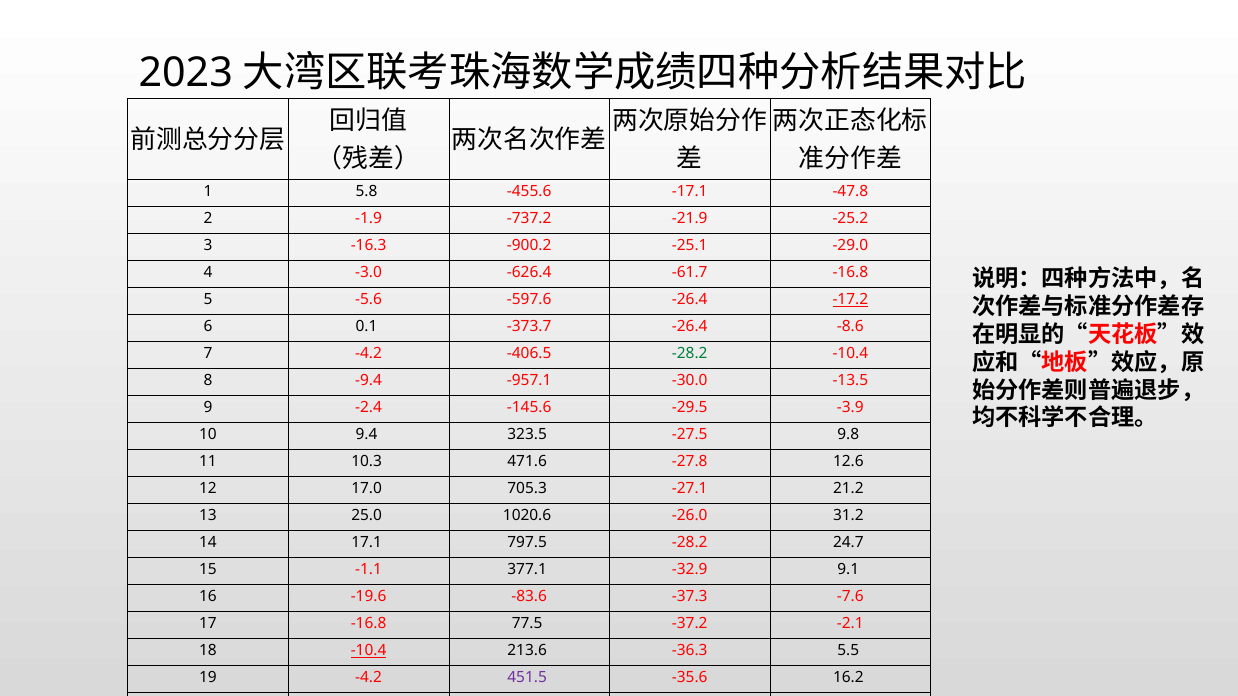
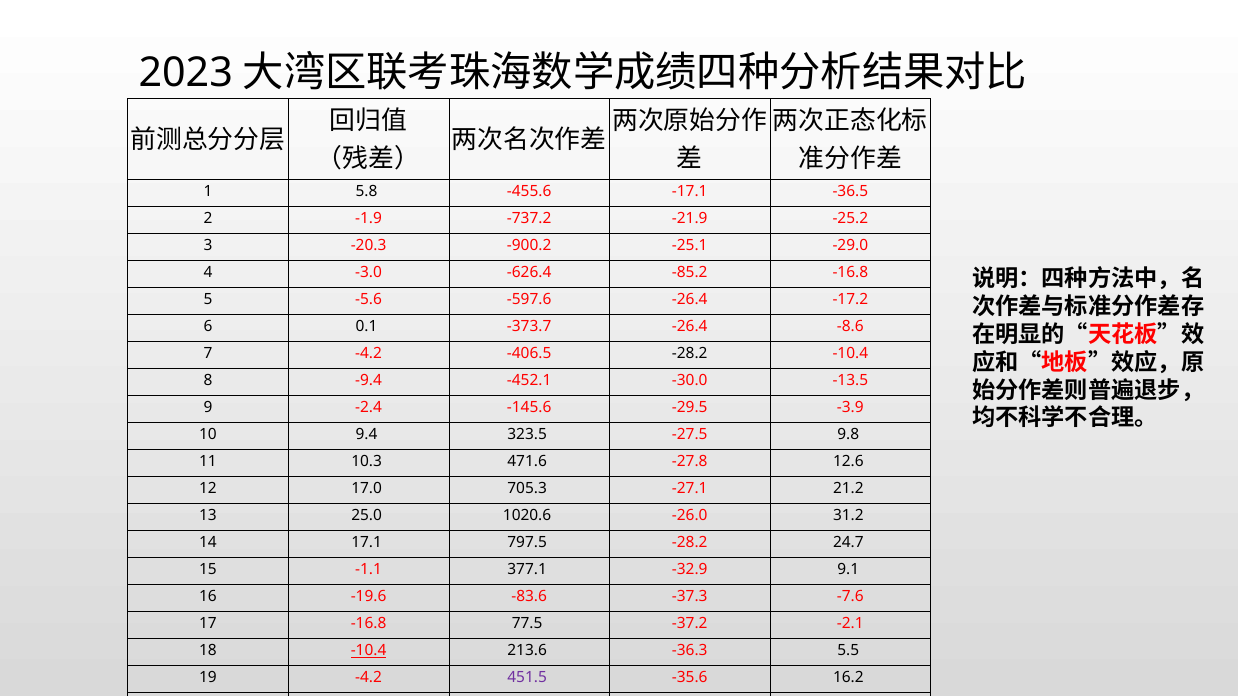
-47.8: -47.8 -> -36.5
-16.3: -16.3 -> -20.3
-61.7: -61.7 -> -85.2
-17.2 underline: present -> none
-28.2 at (690, 354) colour: green -> black
-957.1: -957.1 -> -452.1
